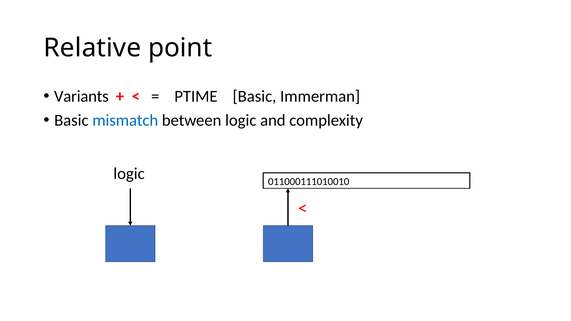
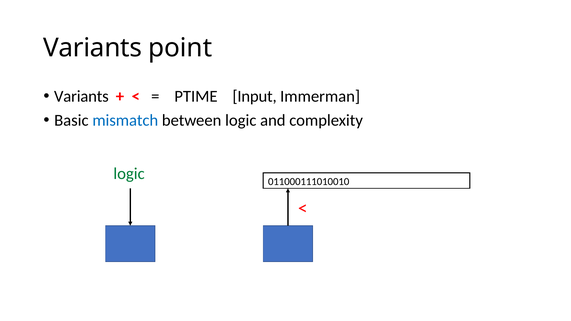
Relative at (92, 48): Relative -> Variants
PTIME Basic: Basic -> Input
logic at (129, 174) colour: black -> green
